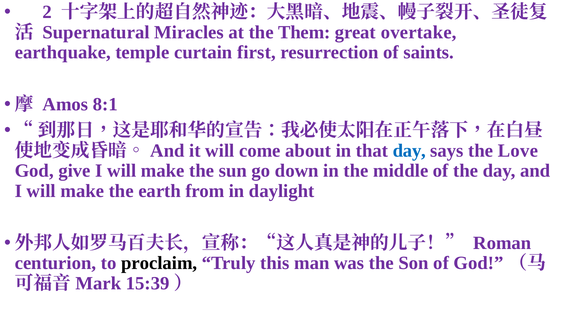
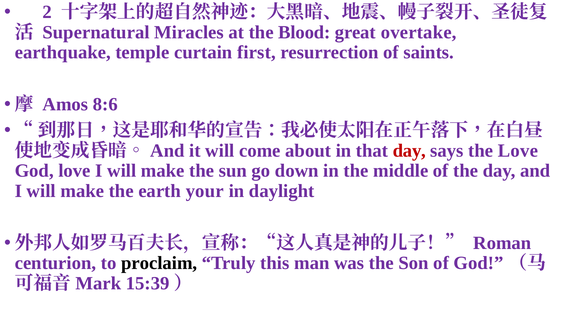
Them: Them -> Blood
8:1: 8:1 -> 8:6
day at (409, 151) colour: blue -> red
God give: give -> love
from: from -> your
